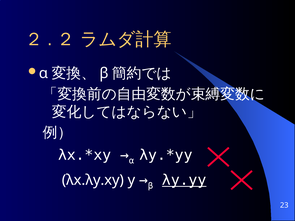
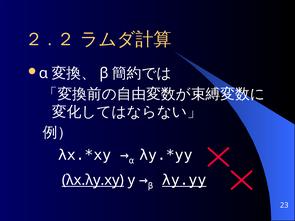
λx.λy.xy underline: none -> present
